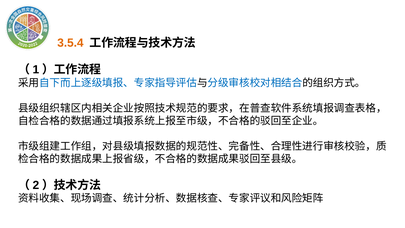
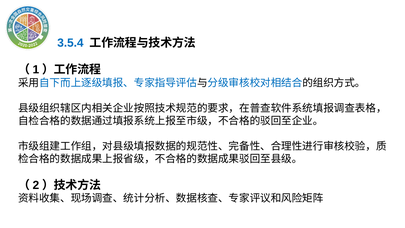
3.5.4 colour: orange -> blue
